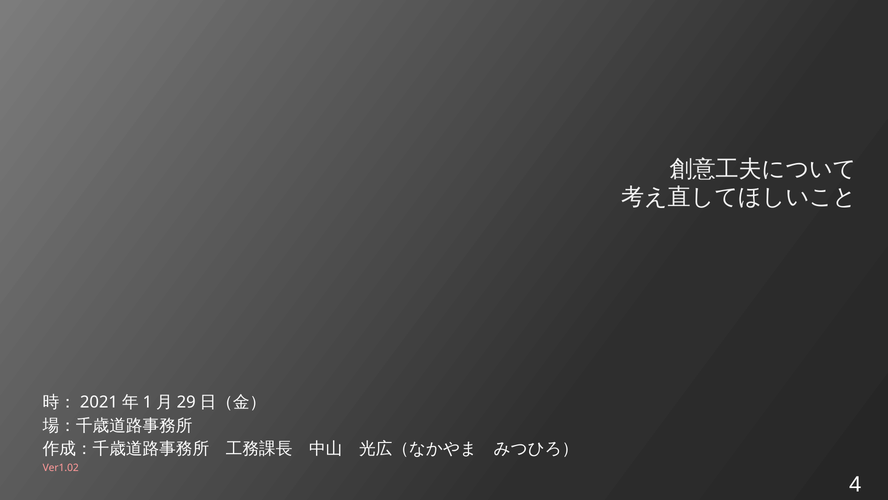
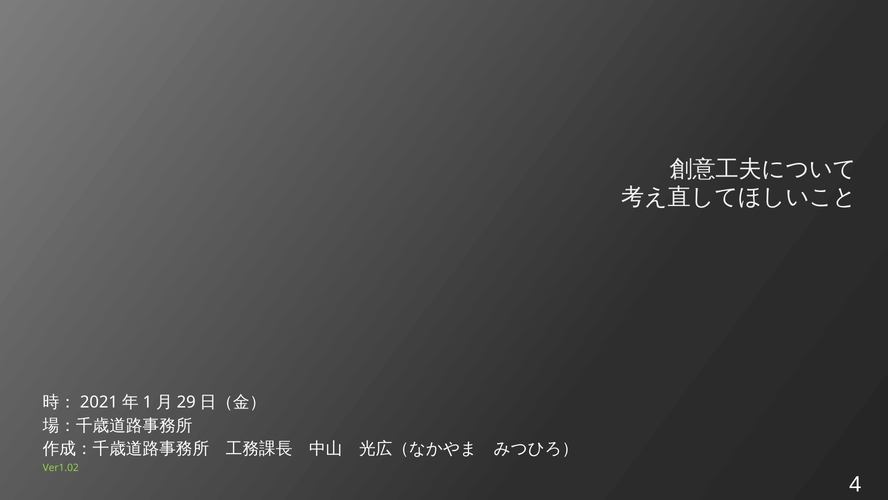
Ver1.02 colour: pink -> light green
